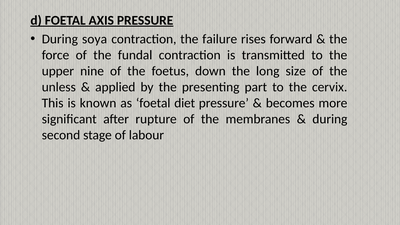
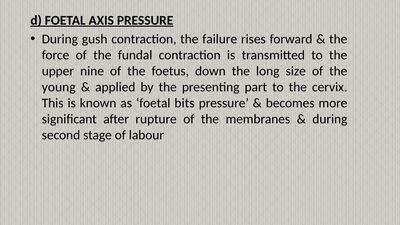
soya: soya -> gush
unless: unless -> young
diet: diet -> bits
